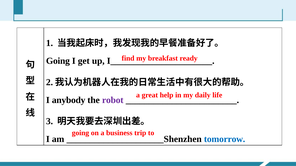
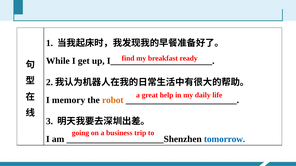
Going at (58, 61): Going -> While
anybody: anybody -> memory
robot colour: purple -> orange
